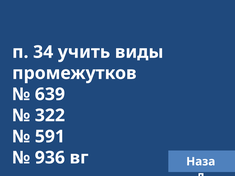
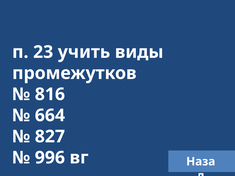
34: 34 -> 23
639: 639 -> 816
322: 322 -> 664
591: 591 -> 827
936: 936 -> 996
